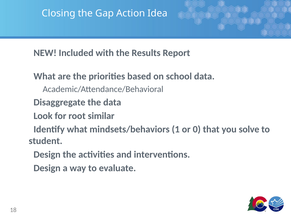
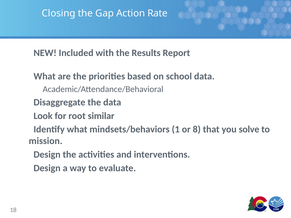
Idea: Idea -> Rate
0: 0 -> 8
student: student -> mission
